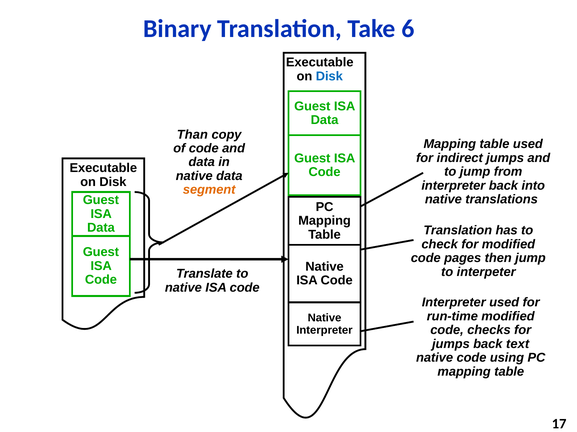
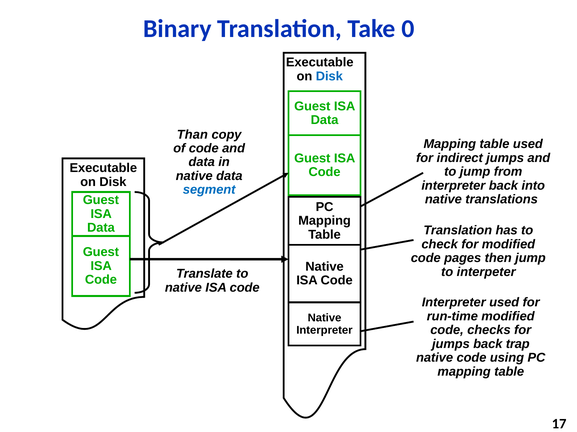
6: 6 -> 0
segment colour: orange -> blue
text: text -> trap
